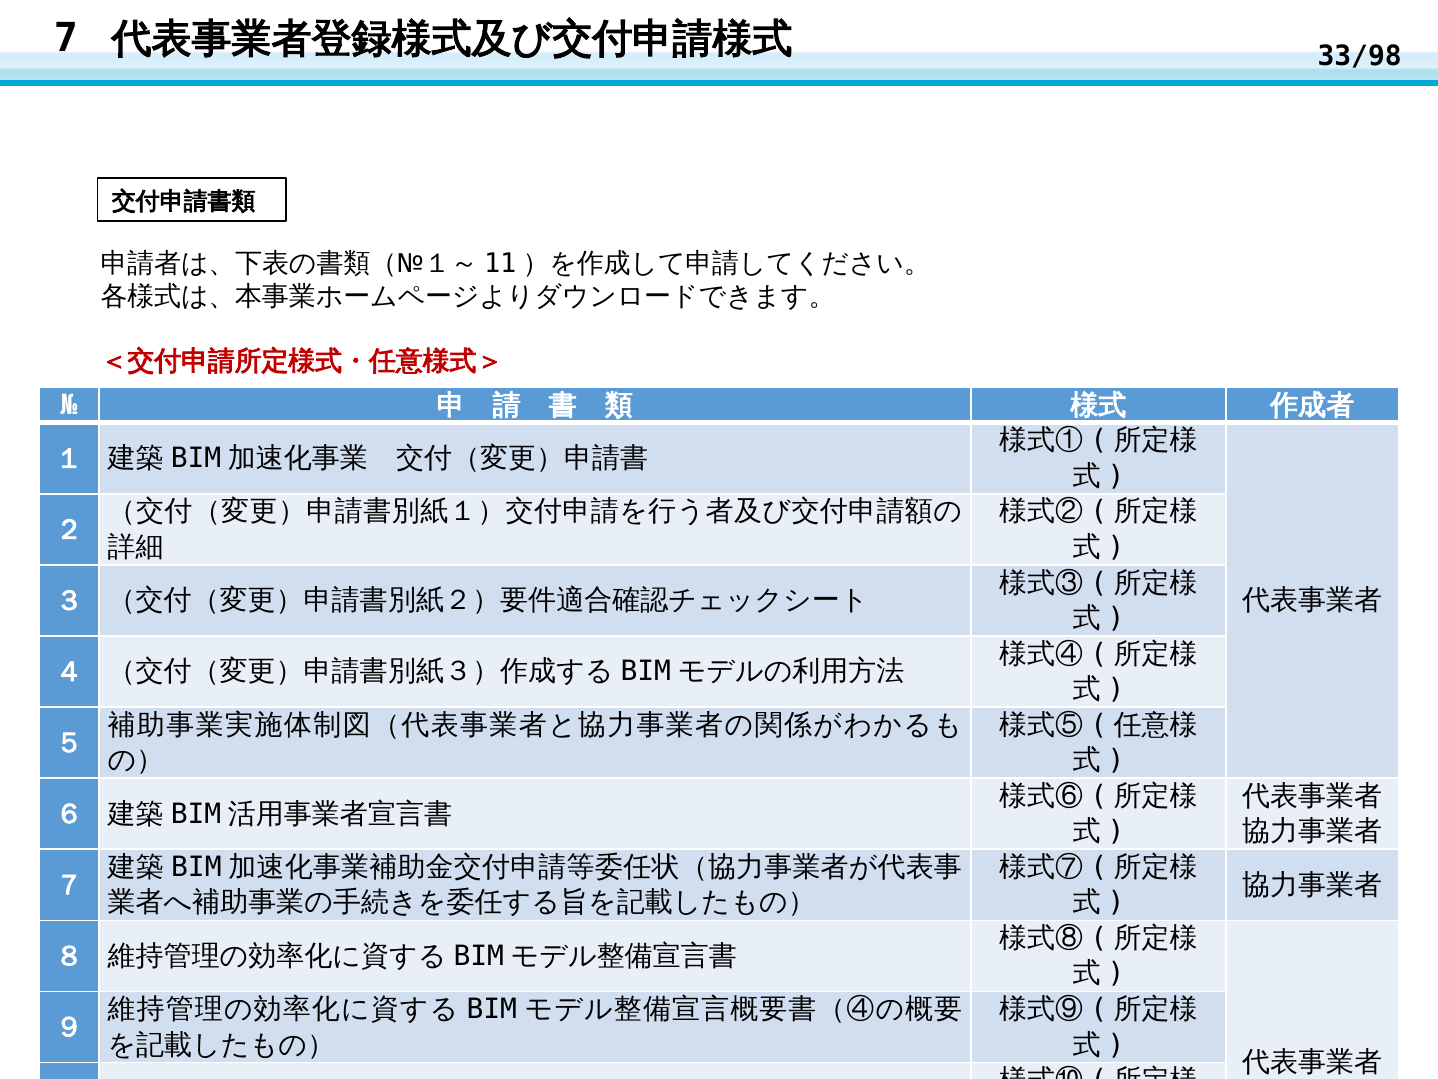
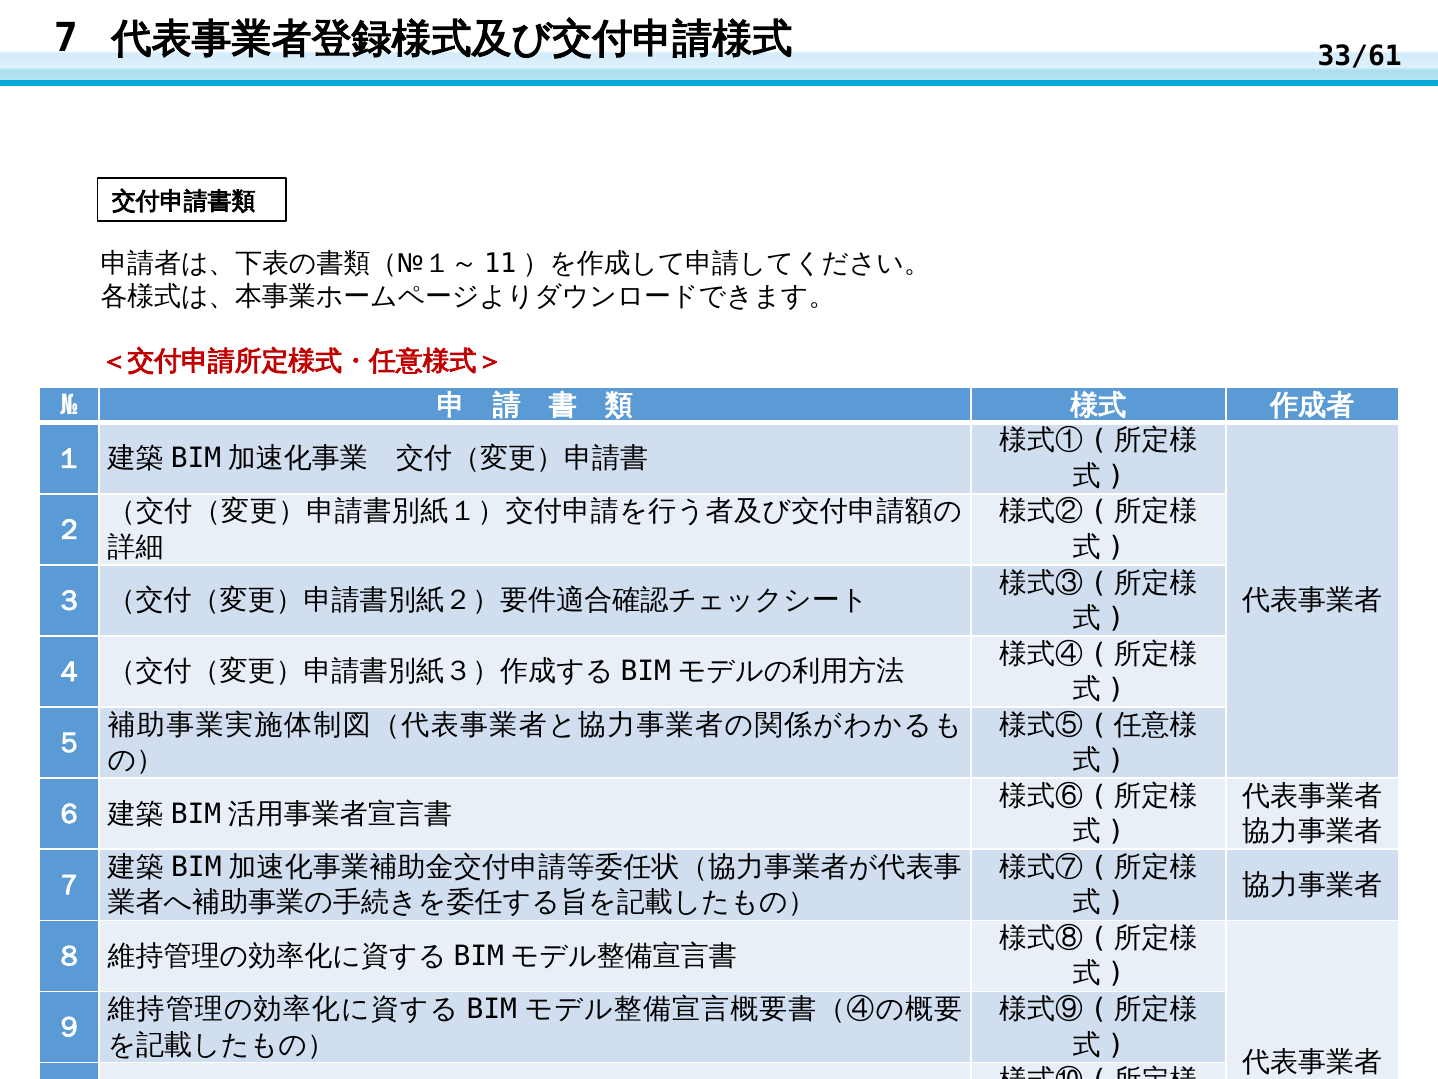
33/98: 33/98 -> 33/61
